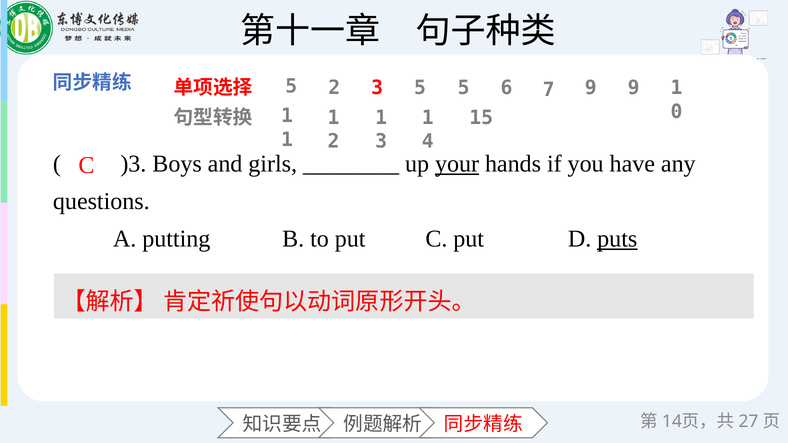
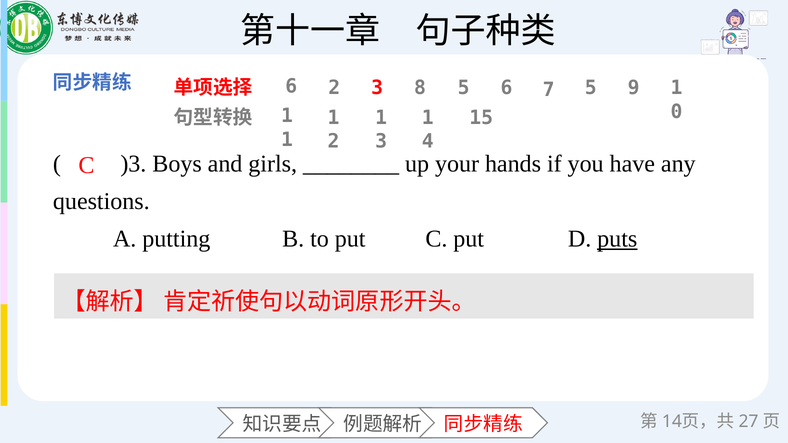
5 at (291, 86): 5 -> 6
3 5: 5 -> 8
7 9: 9 -> 5
your underline: present -> none
